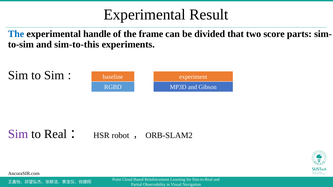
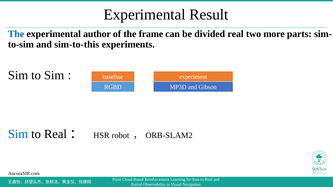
handle: handle -> author
divided that: that -> real
score: score -> more
Sim at (18, 134) colour: purple -> blue
